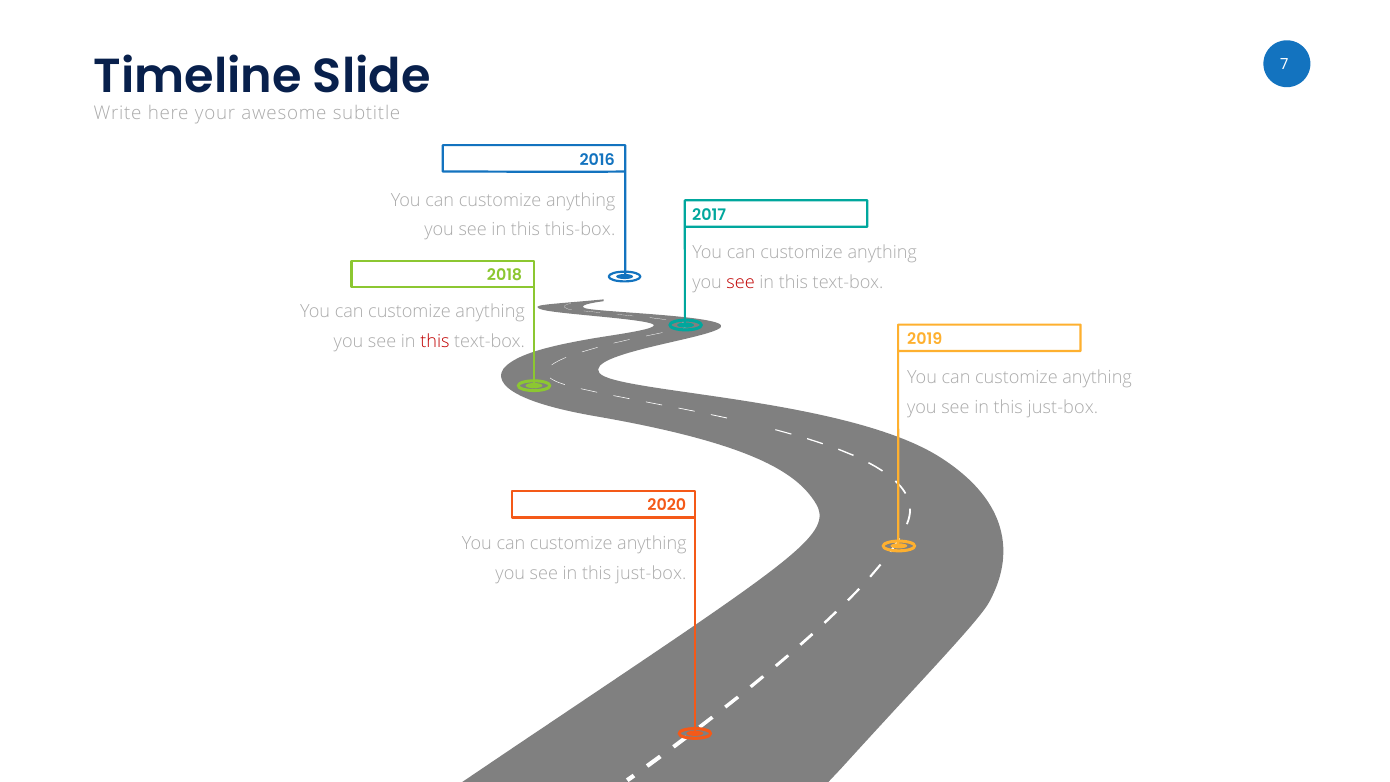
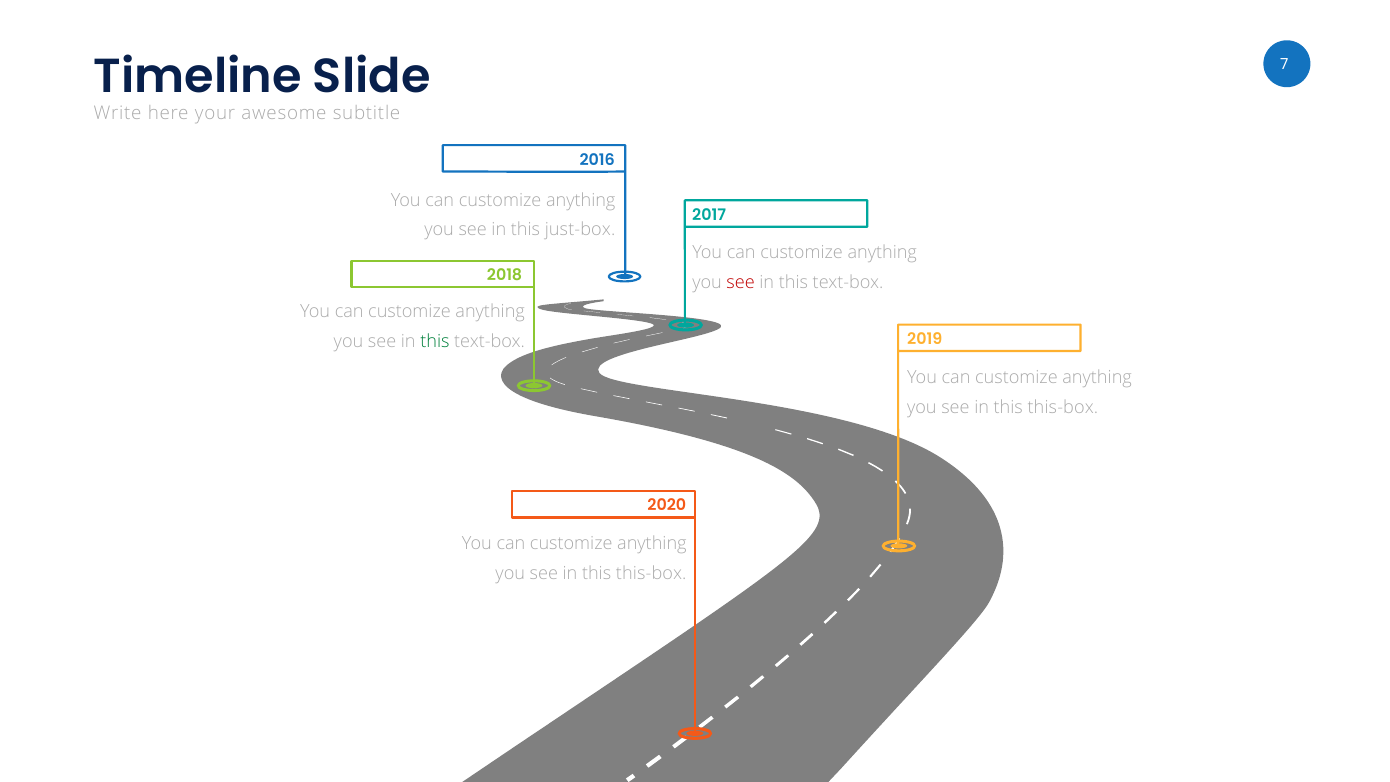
this-box: this-box -> just-box
this at (435, 342) colour: red -> green
just-box at (1063, 407): just-box -> this-box
just-box at (651, 574): just-box -> this-box
